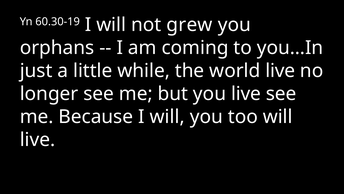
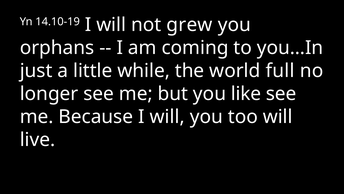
60.30-19: 60.30-19 -> 14.10-19
world live: live -> full
you live: live -> like
